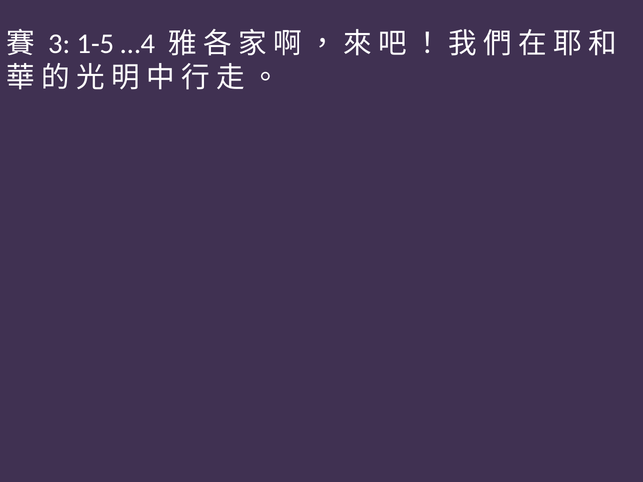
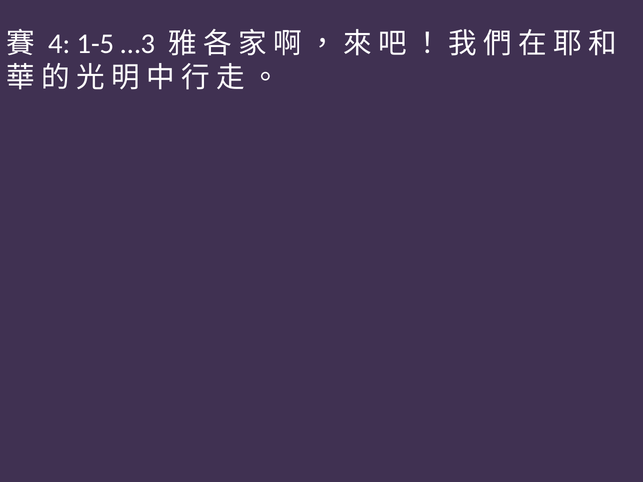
3: 3 -> 4
…4: …4 -> …3
